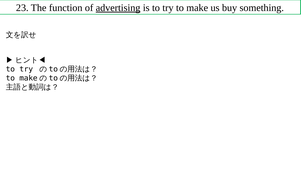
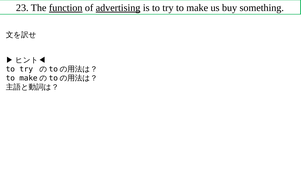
function underline: none -> present
